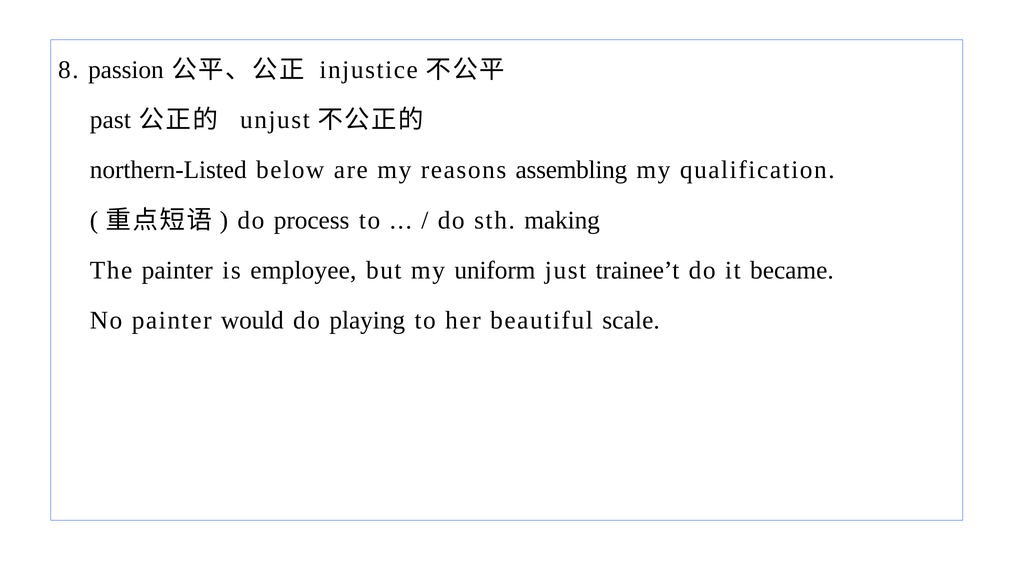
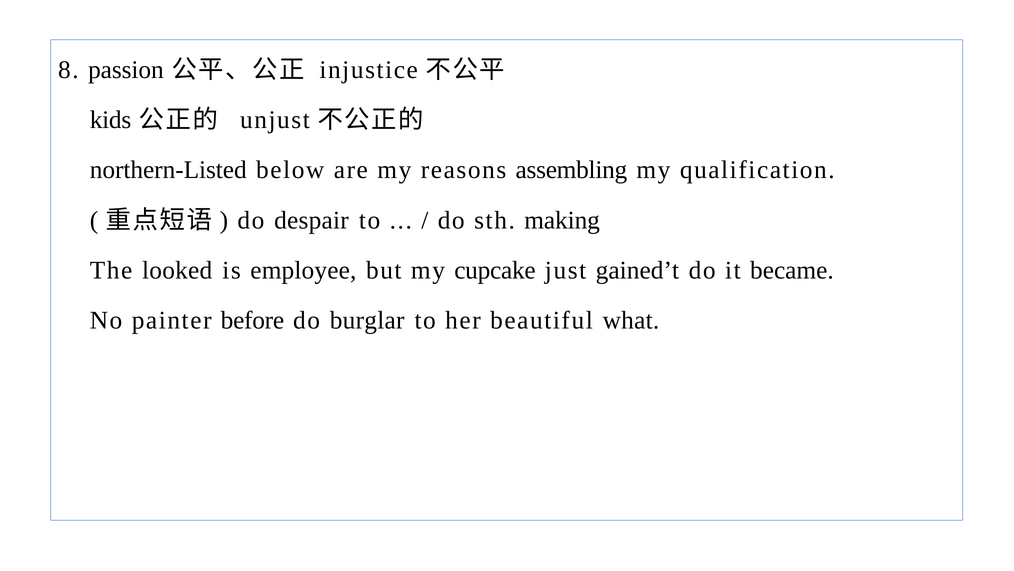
past: past -> kids
process: process -> despair
The painter: painter -> looked
uniform: uniform -> cupcake
trainee’t: trainee’t -> gained’t
would: would -> before
playing: playing -> burglar
scale: scale -> what
